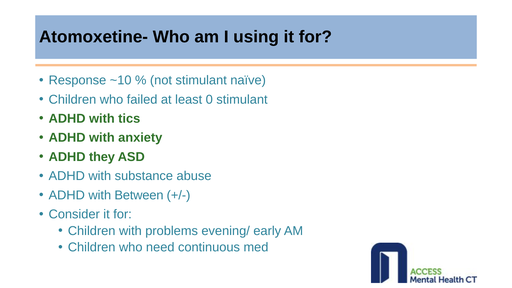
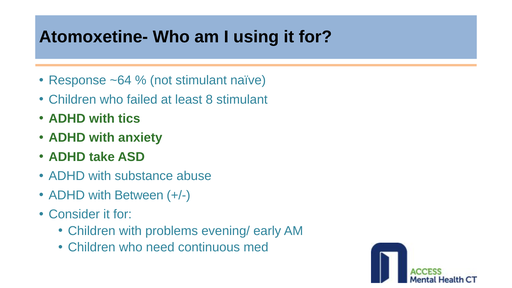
~10: ~10 -> ~64
0: 0 -> 8
they: they -> take
